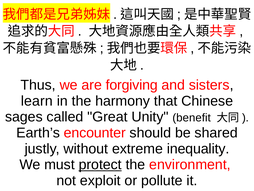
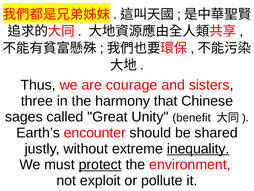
forgiving: forgiving -> courage
learn: learn -> three
inequality underline: none -> present
